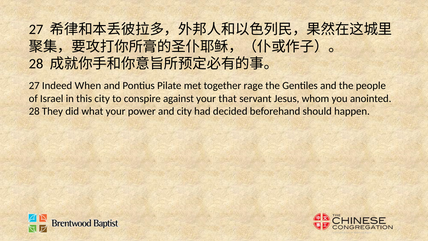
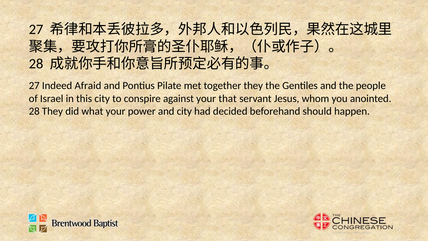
When: When -> Afraid
together rage: rage -> they
